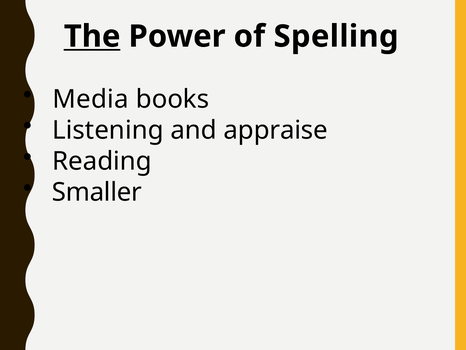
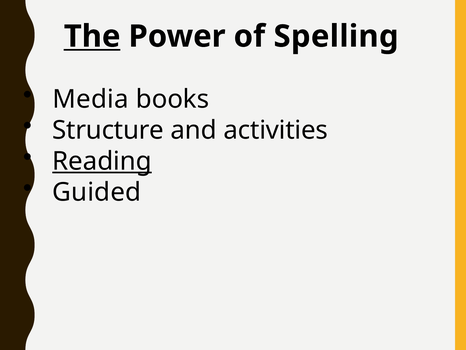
Listening: Listening -> Structure
appraise: appraise -> activities
Reading underline: none -> present
Smaller: Smaller -> Guided
